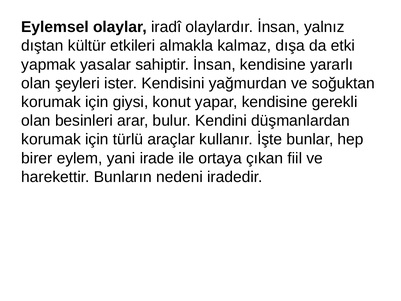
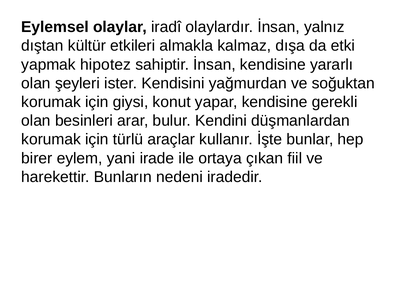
yasalar: yasalar -> hipotez
